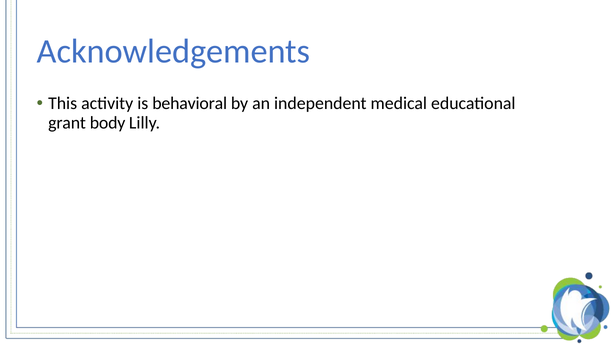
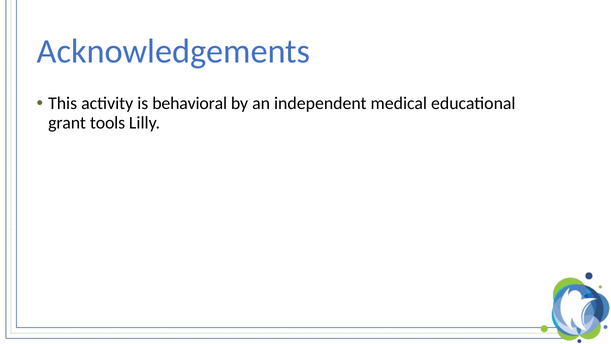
body: body -> tools
